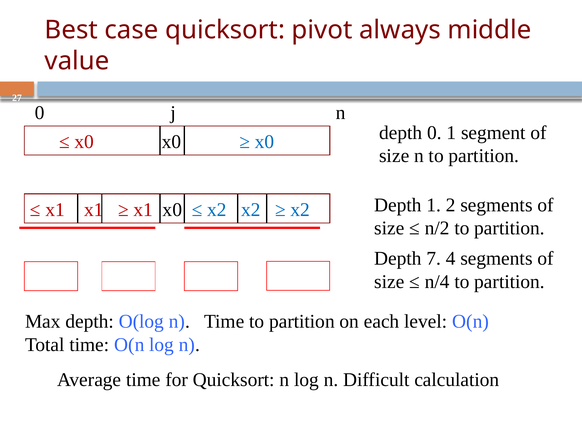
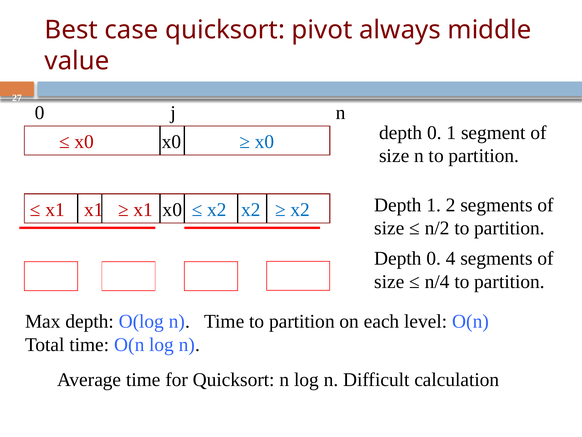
7 at (434, 258): 7 -> 0
